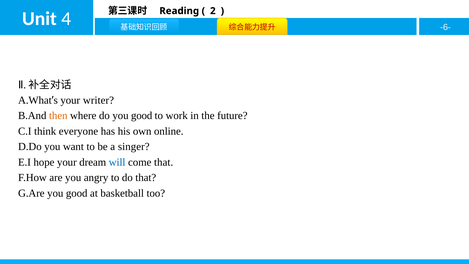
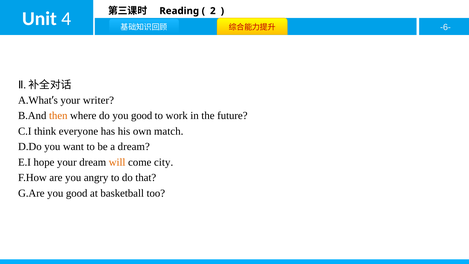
online: online -> match
a singer: singer -> dream
will colour: blue -> orange
come that: that -> city
